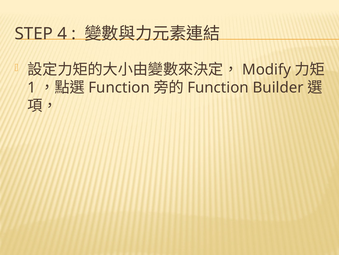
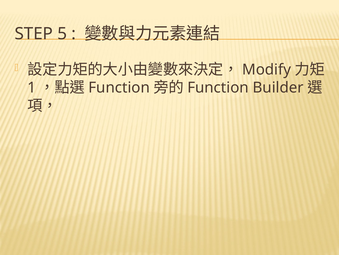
4: 4 -> 5
